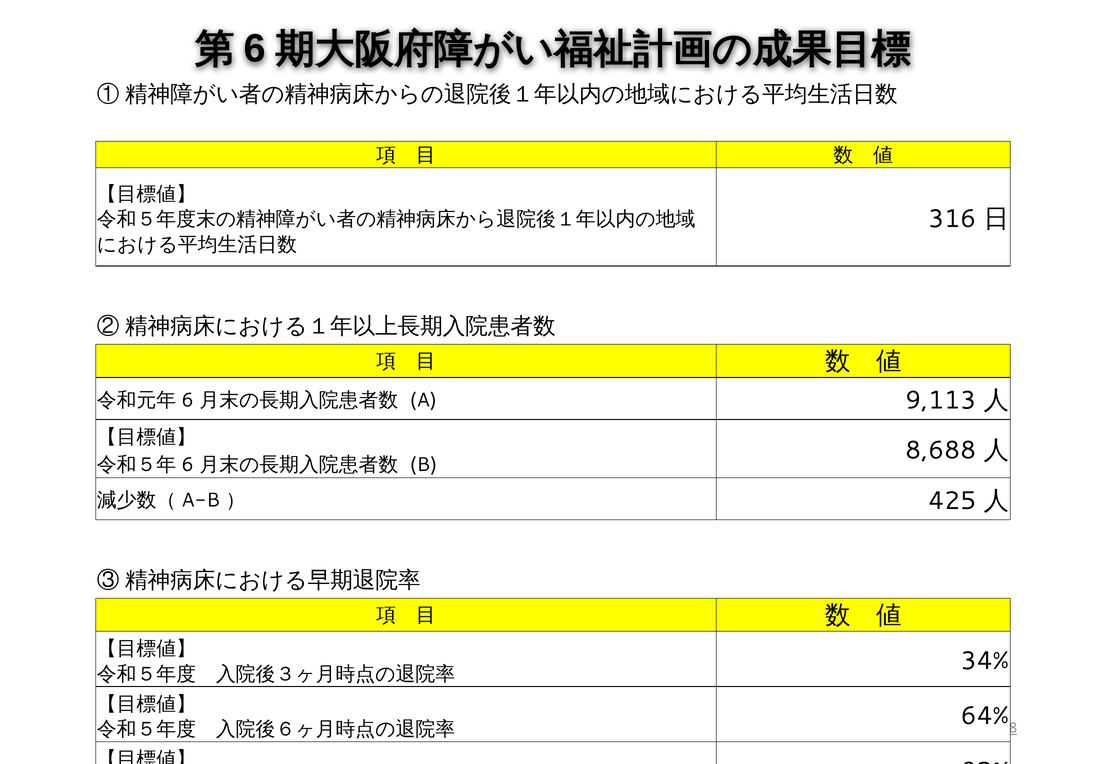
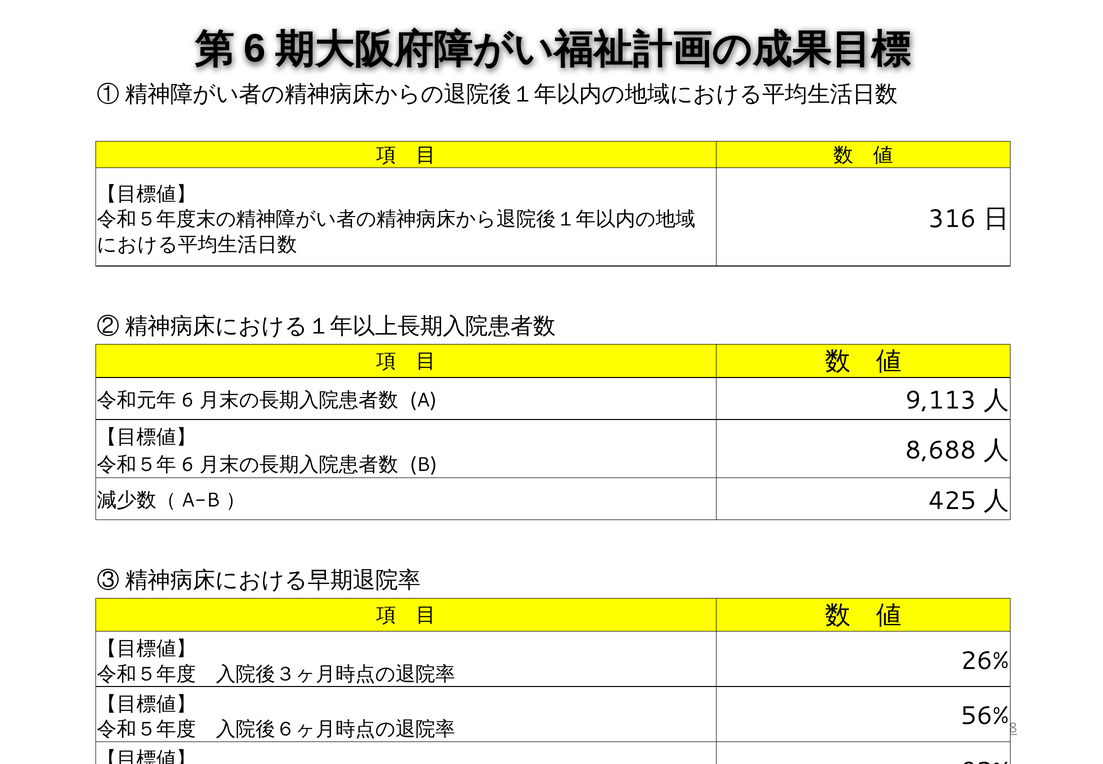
34%: 34% -> 26%
64%: 64% -> 56%
